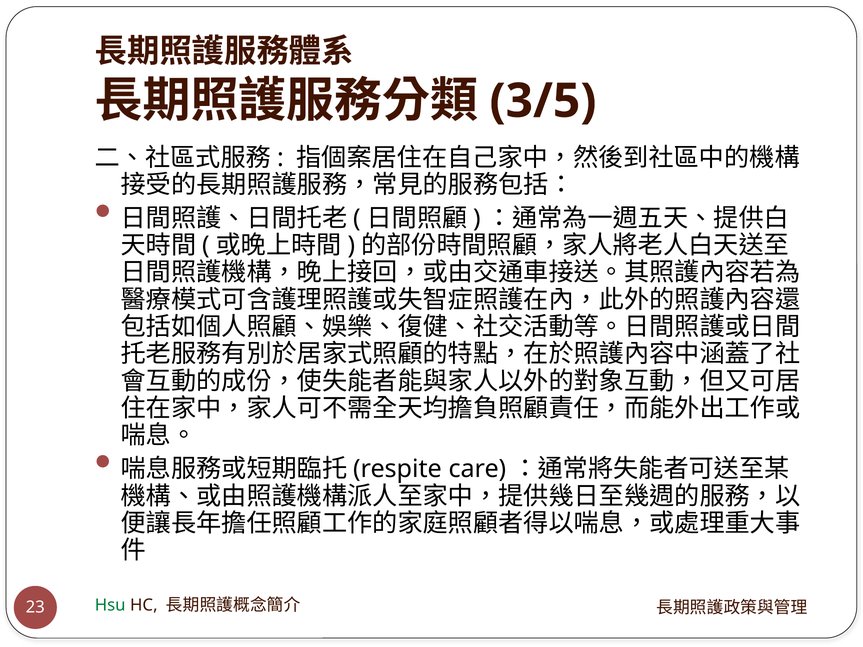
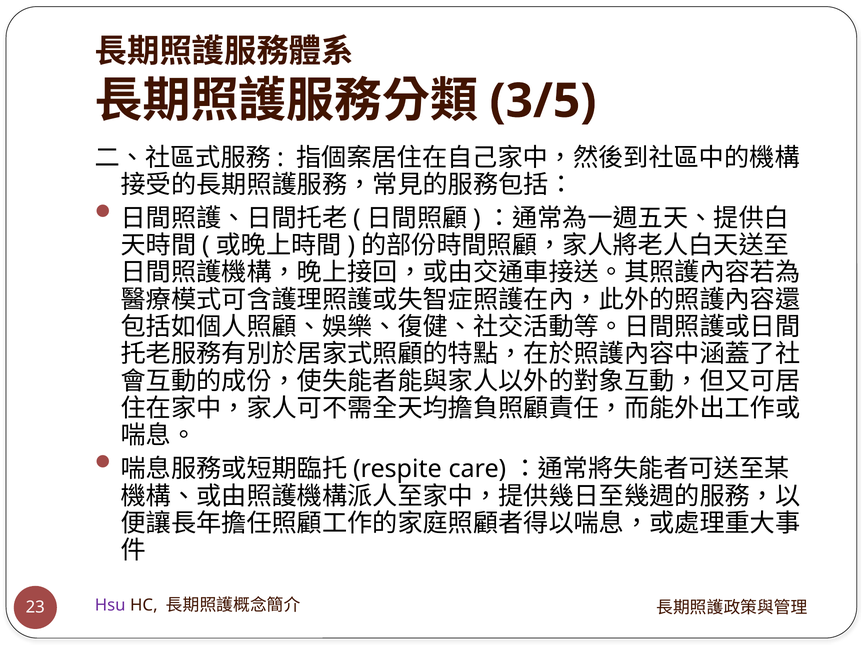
Hsu colour: green -> purple
